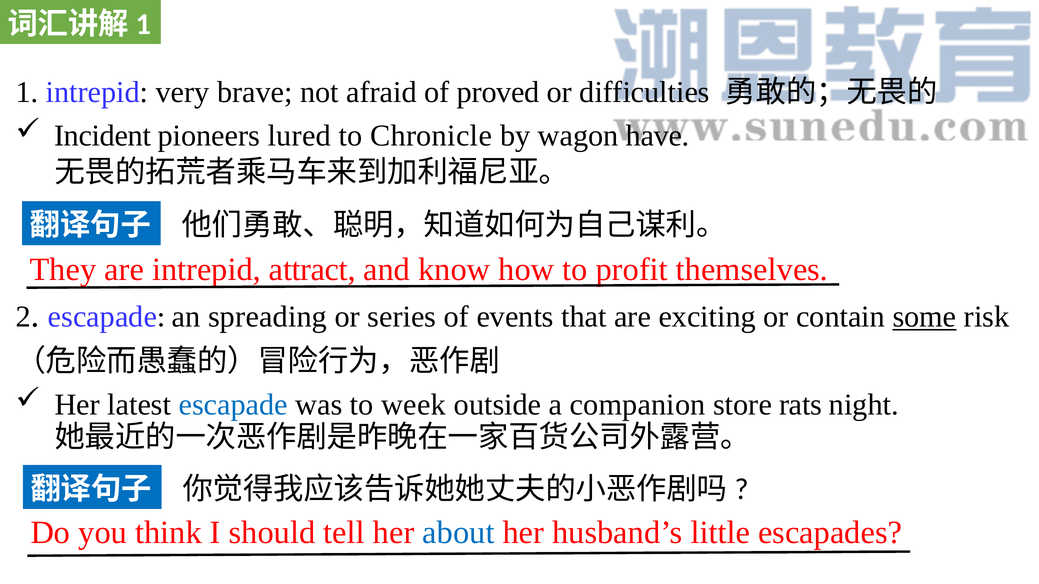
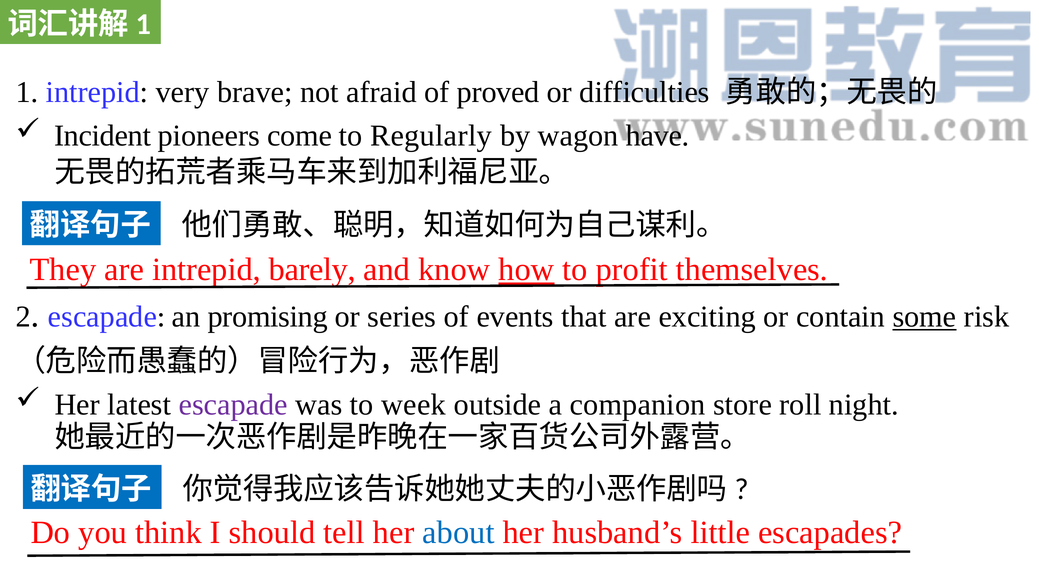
lured: lured -> come
Chronicle: Chronicle -> Regularly
attract: attract -> barely
how underline: none -> present
spreading: spreading -> promising
escapade at (233, 405) colour: blue -> purple
rats: rats -> roll
